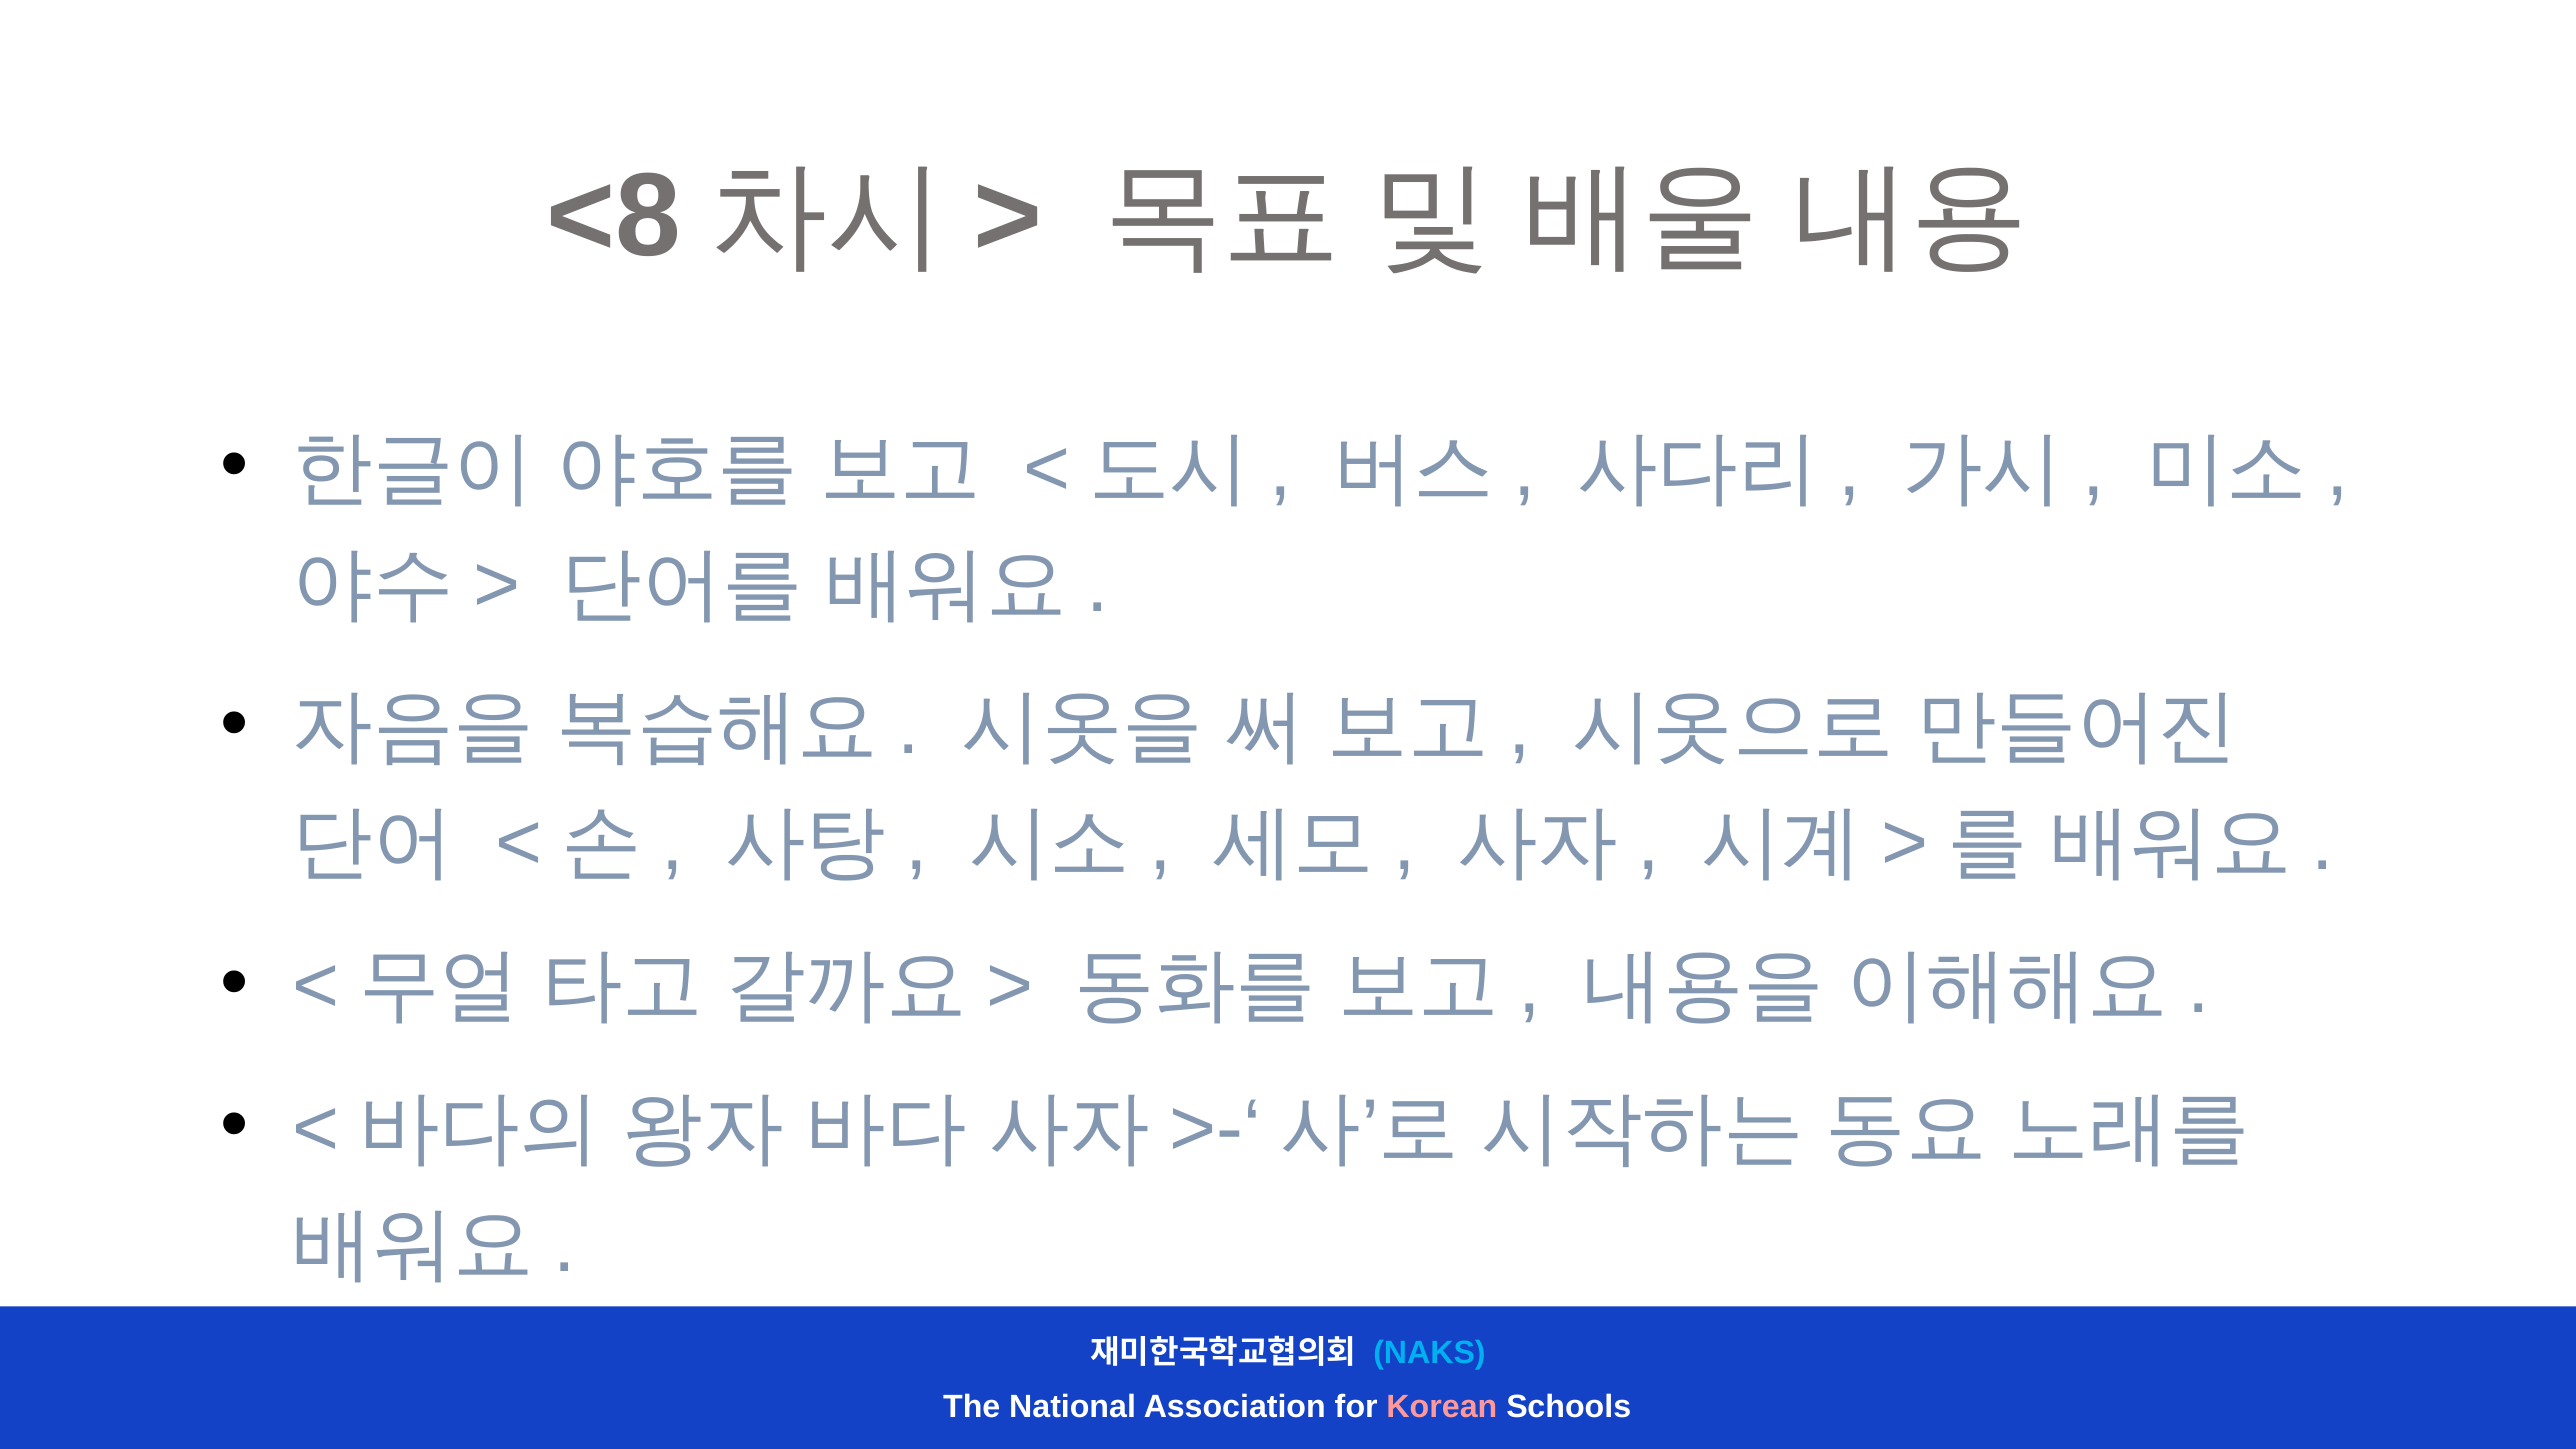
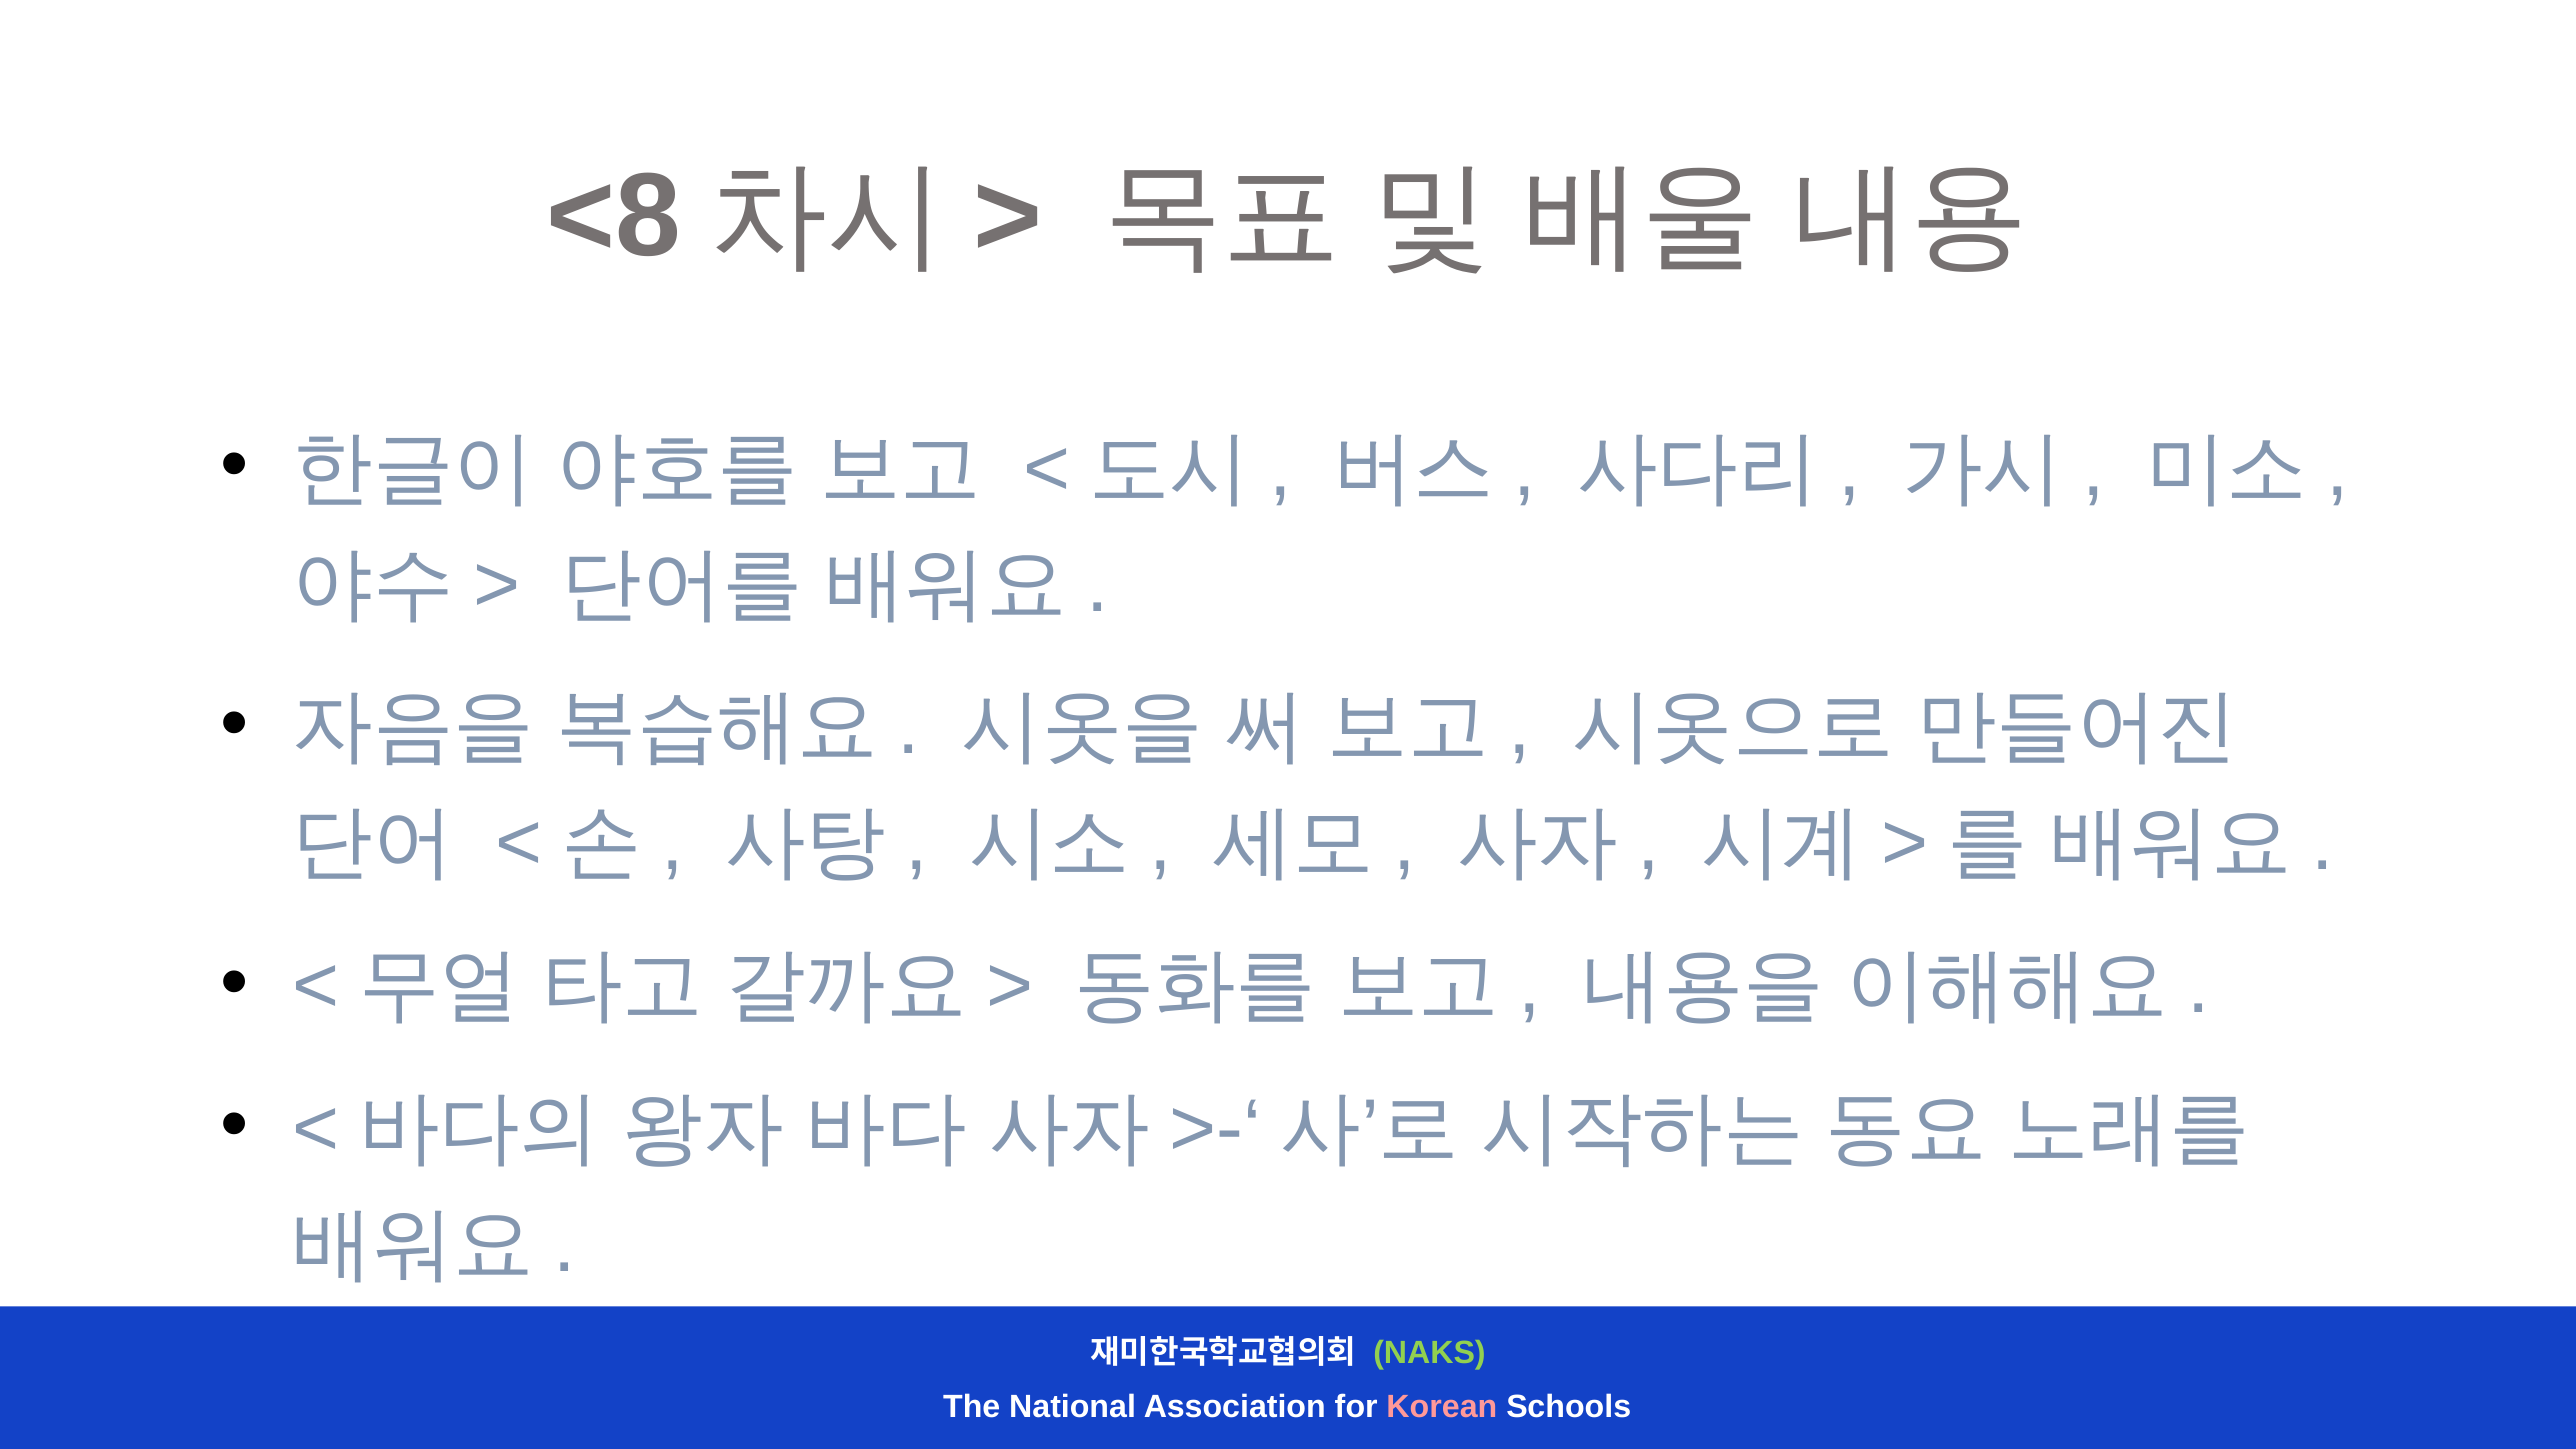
NAKS colour: light blue -> light green
